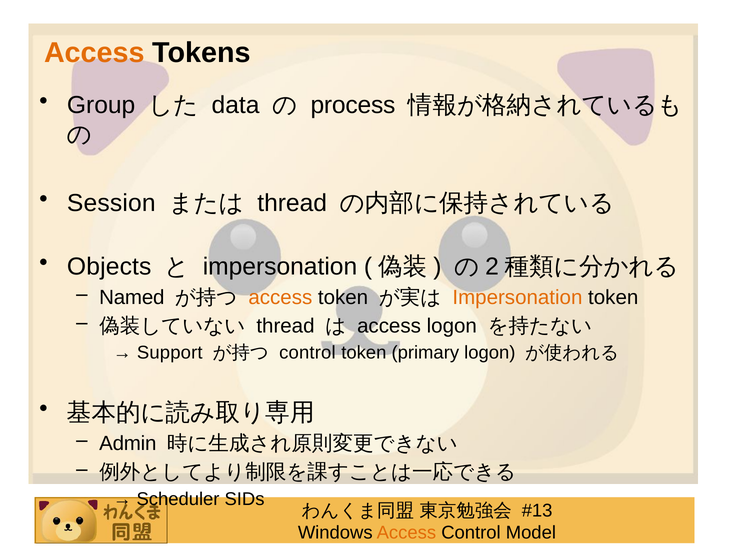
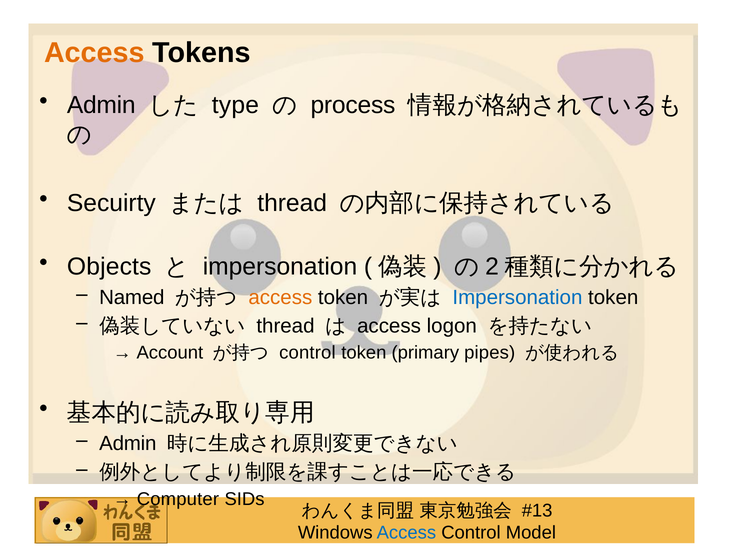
Group at (101, 105): Group -> Admin
data: data -> type
Session: Session -> Secuirty
Impersonation at (517, 298) colour: orange -> blue
Support: Support -> Account
primary logon: logon -> pipes
Scheduler: Scheduler -> Computer
Access at (406, 533) colour: orange -> blue
